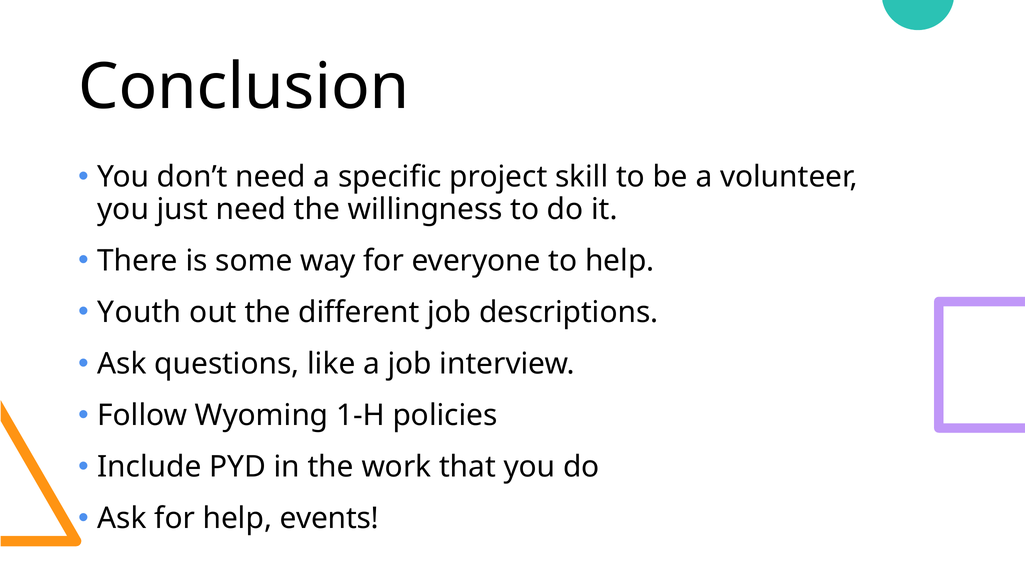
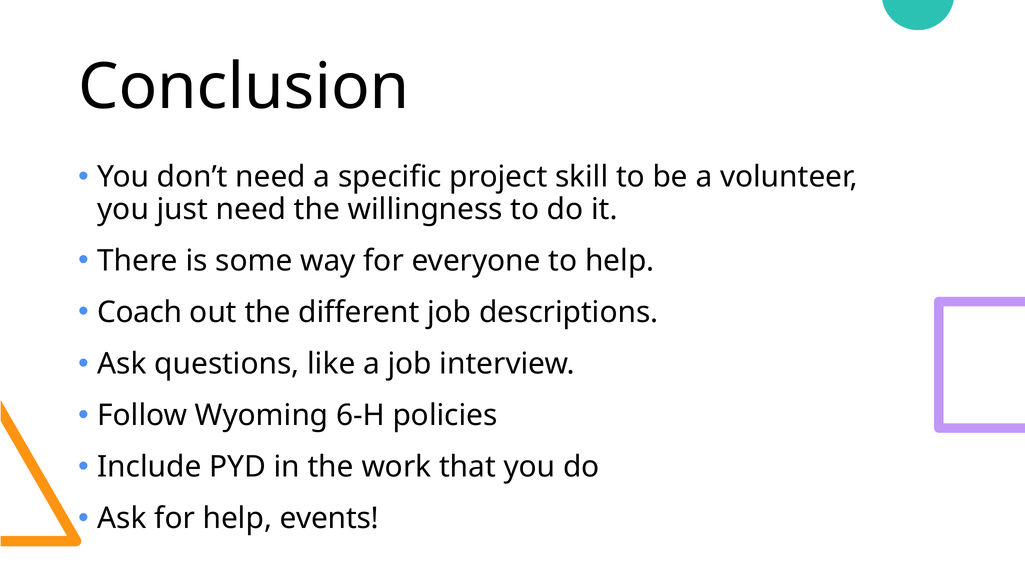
Youth: Youth -> Coach
1-H: 1-H -> 6-H
